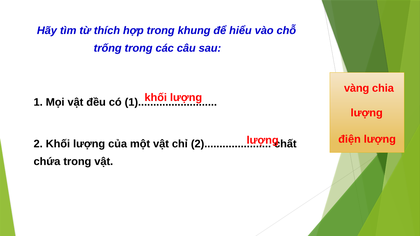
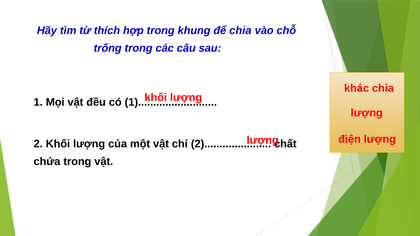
để hiểu: hiểu -> chia
vàng: vàng -> khác
